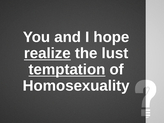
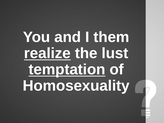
hope: hope -> them
